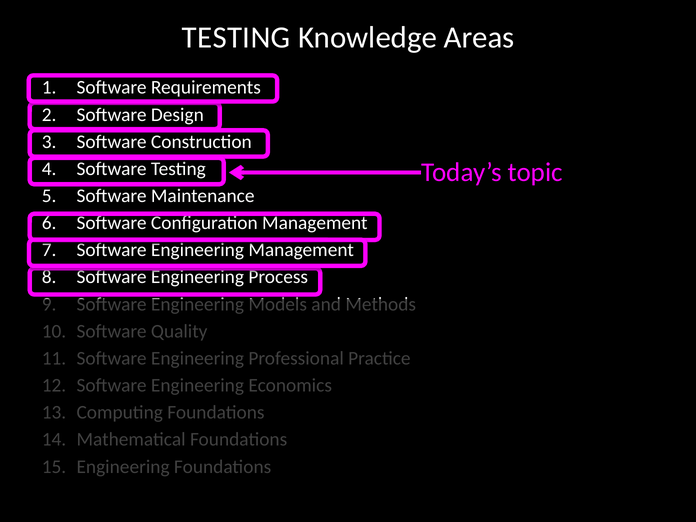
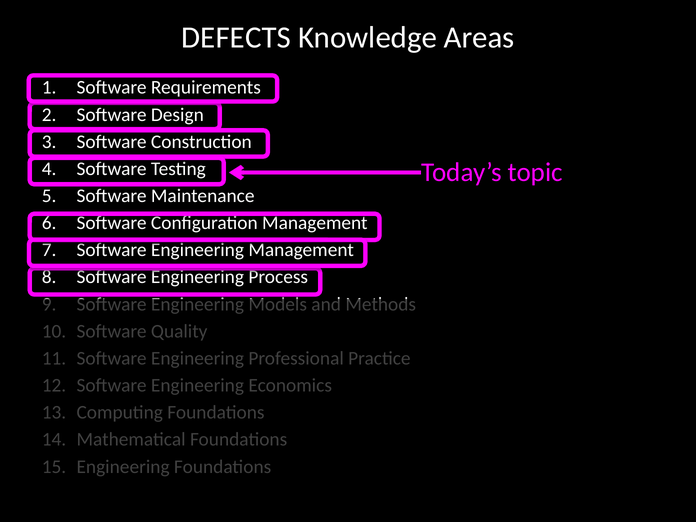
TESTING at (236, 38): TESTING -> DEFECTS
